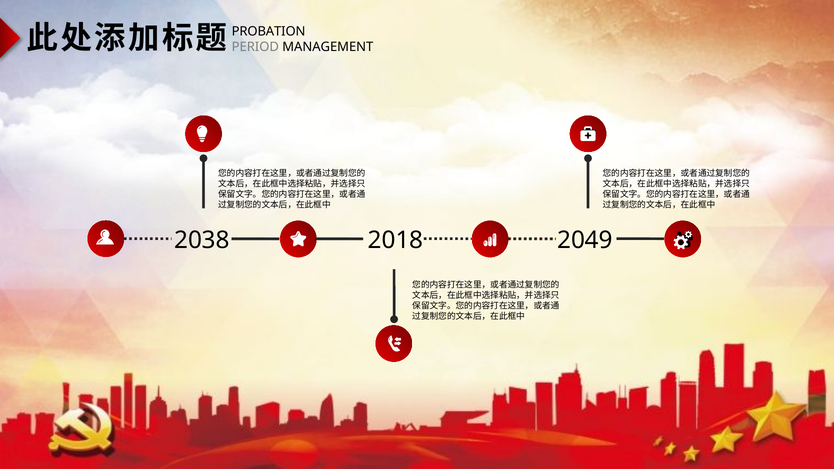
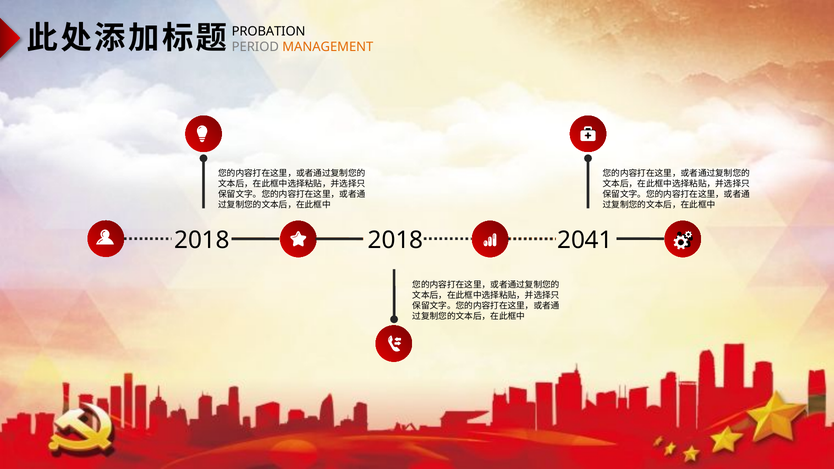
MANAGEMENT colour: black -> orange
2038 at (202, 240): 2038 -> 2018
2049: 2049 -> 2041
